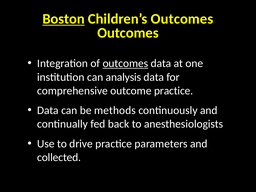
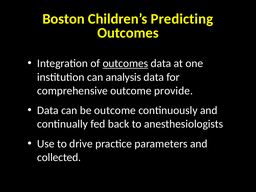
Boston underline: present -> none
Children’s Outcomes: Outcomes -> Predicting
outcome practice: practice -> provide
be methods: methods -> outcome
